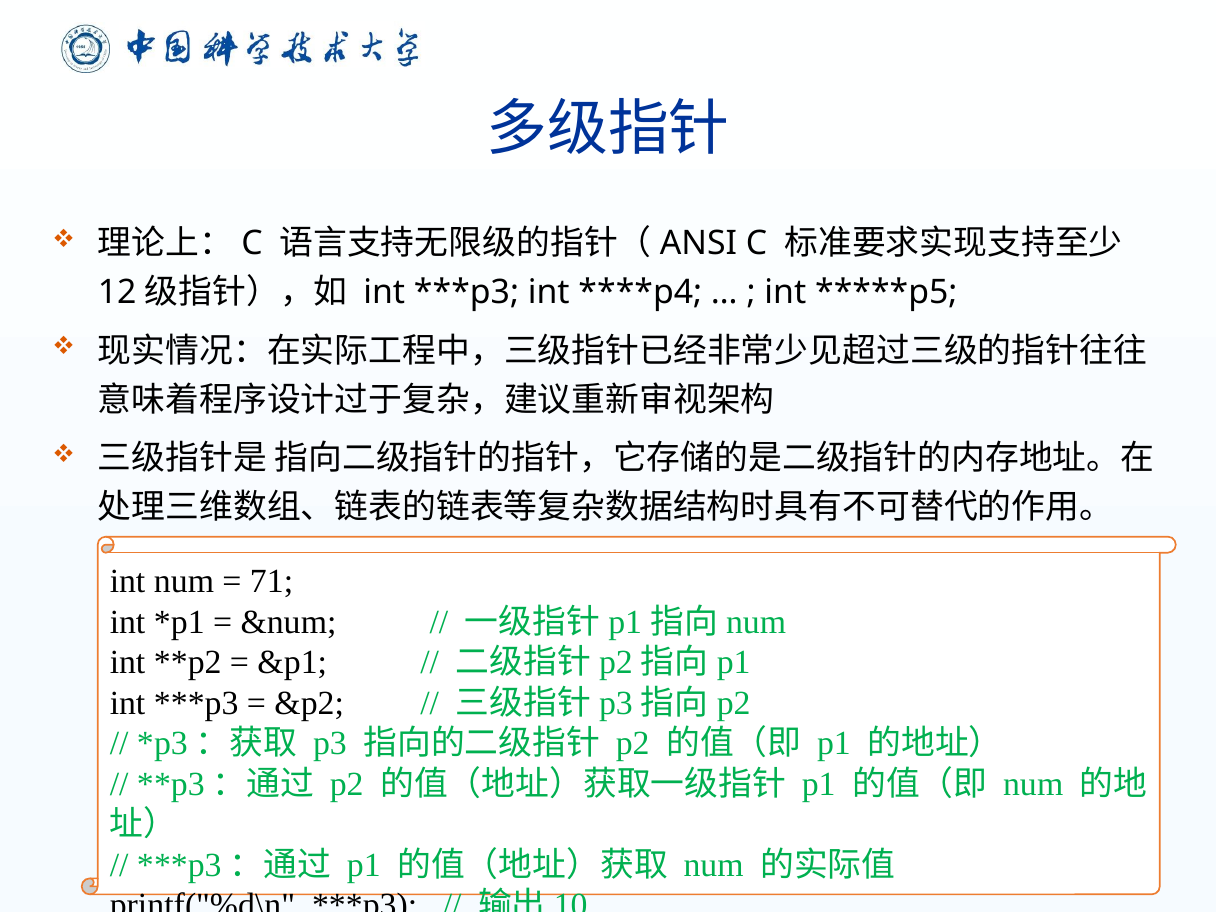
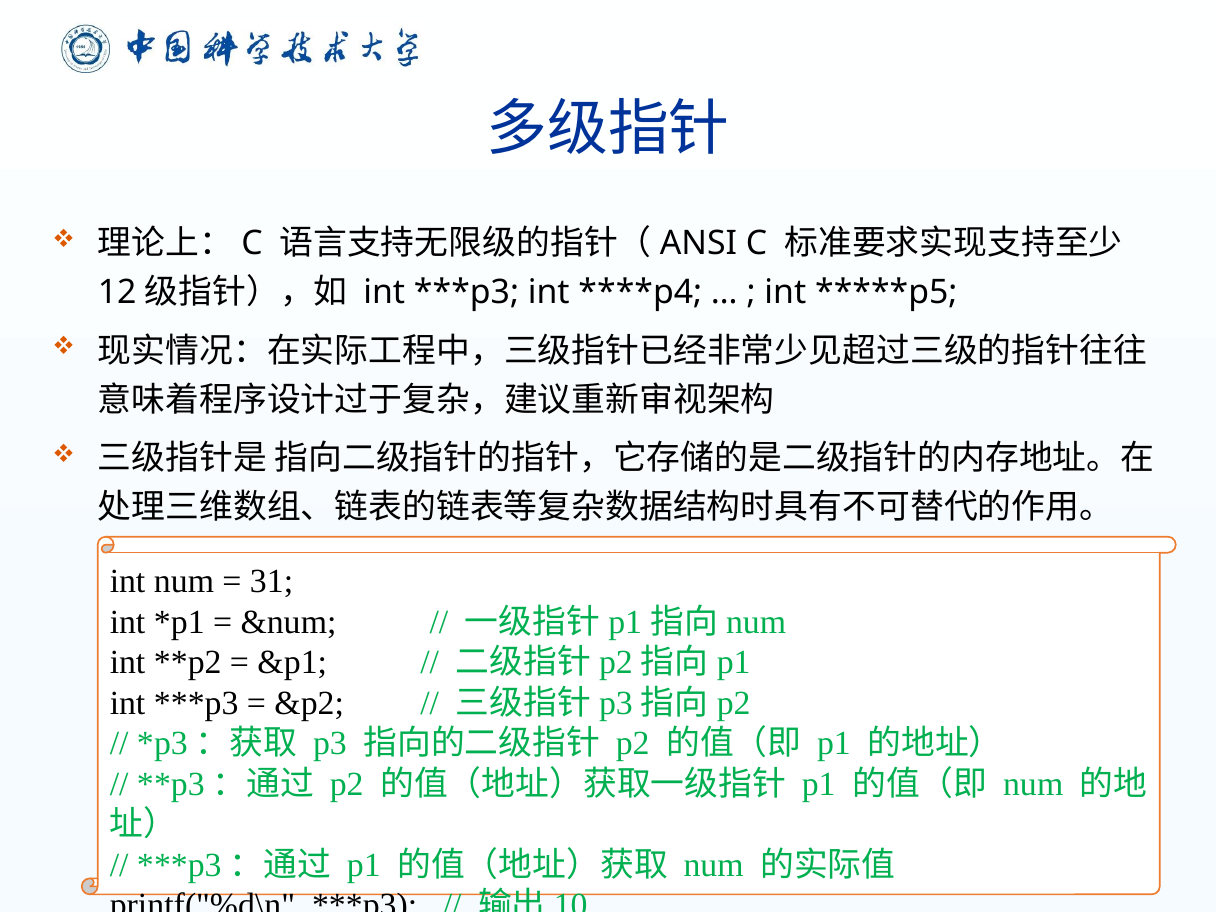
71: 71 -> 31
